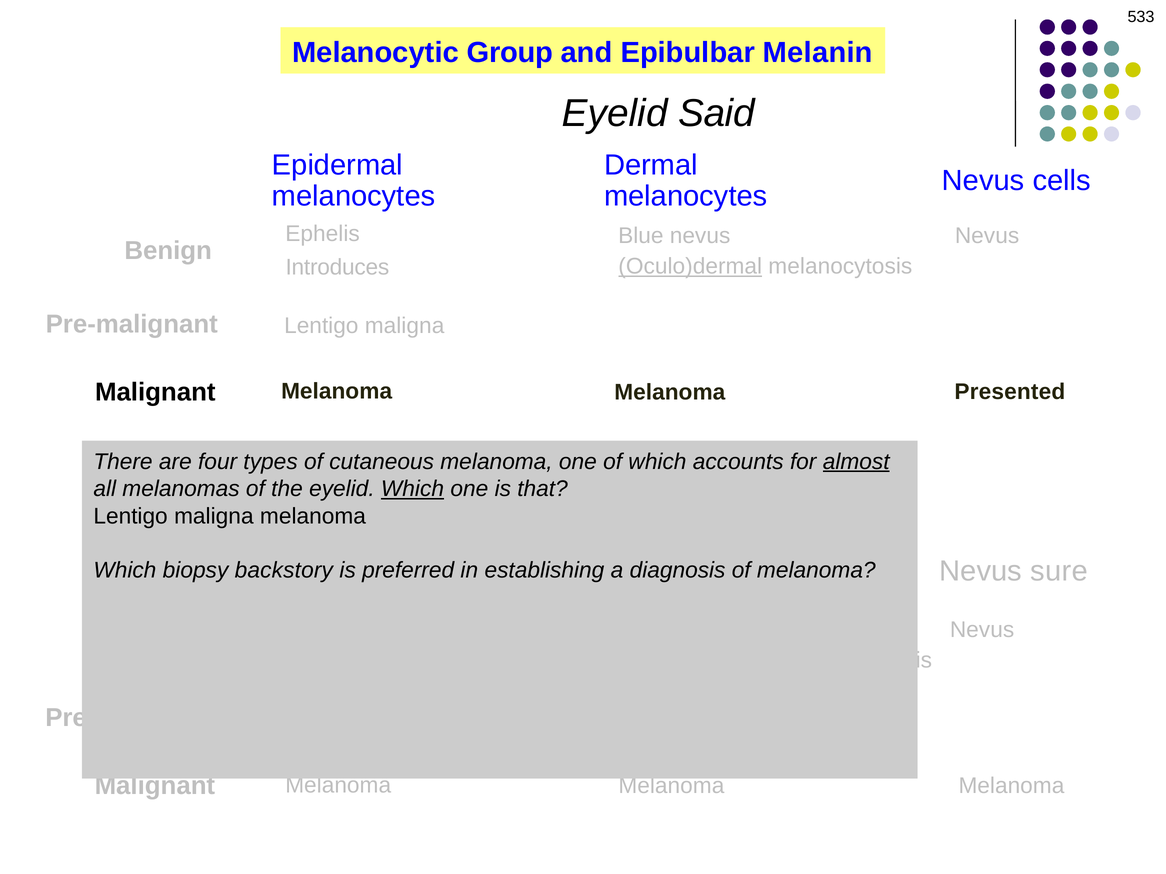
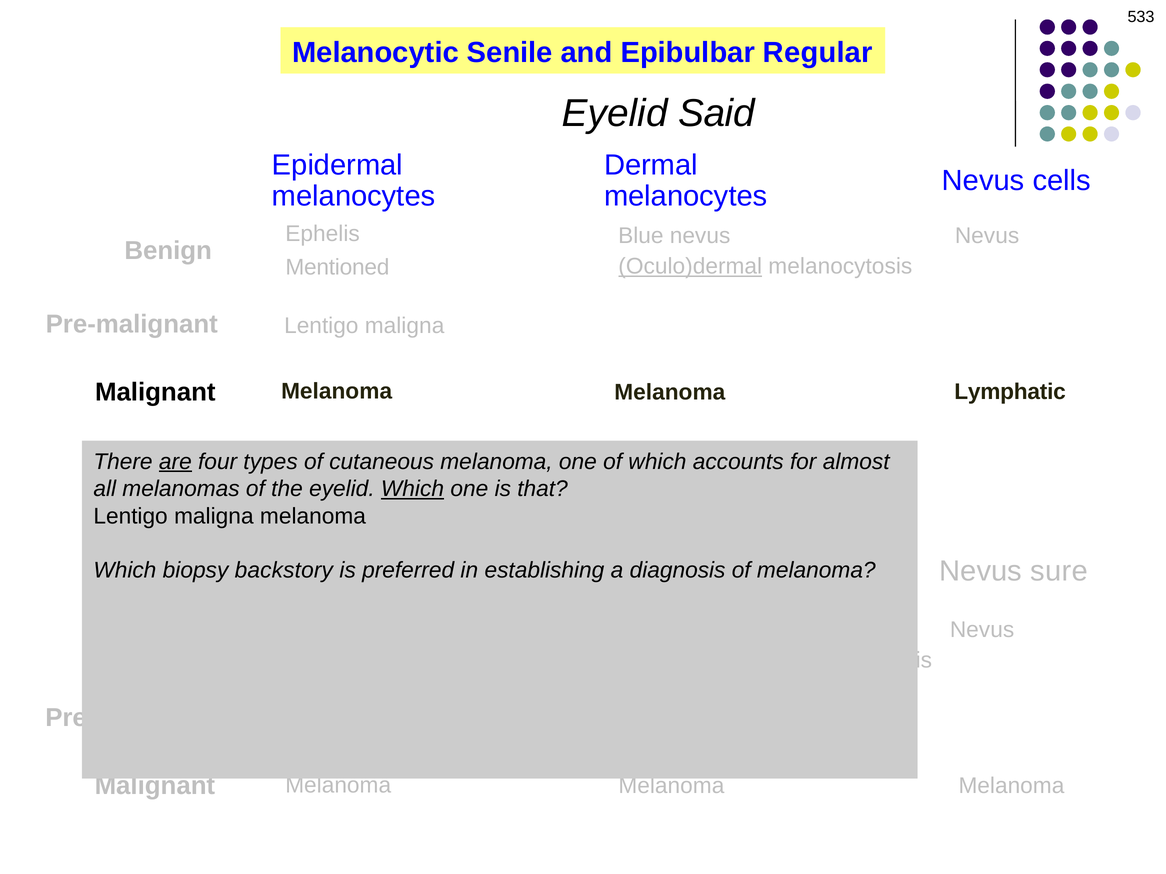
Group: Group -> Senile
Melanin: Melanin -> Regular
Introduces: Introduces -> Mentioned
Presented: Presented -> Lymphatic
are underline: none -> present
almost underline: present -> none
